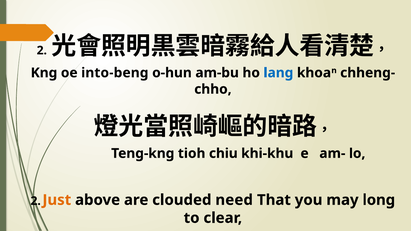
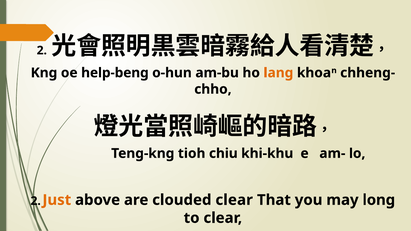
into-beng: into-beng -> help-beng
lang colour: blue -> orange
clouded need: need -> clear
